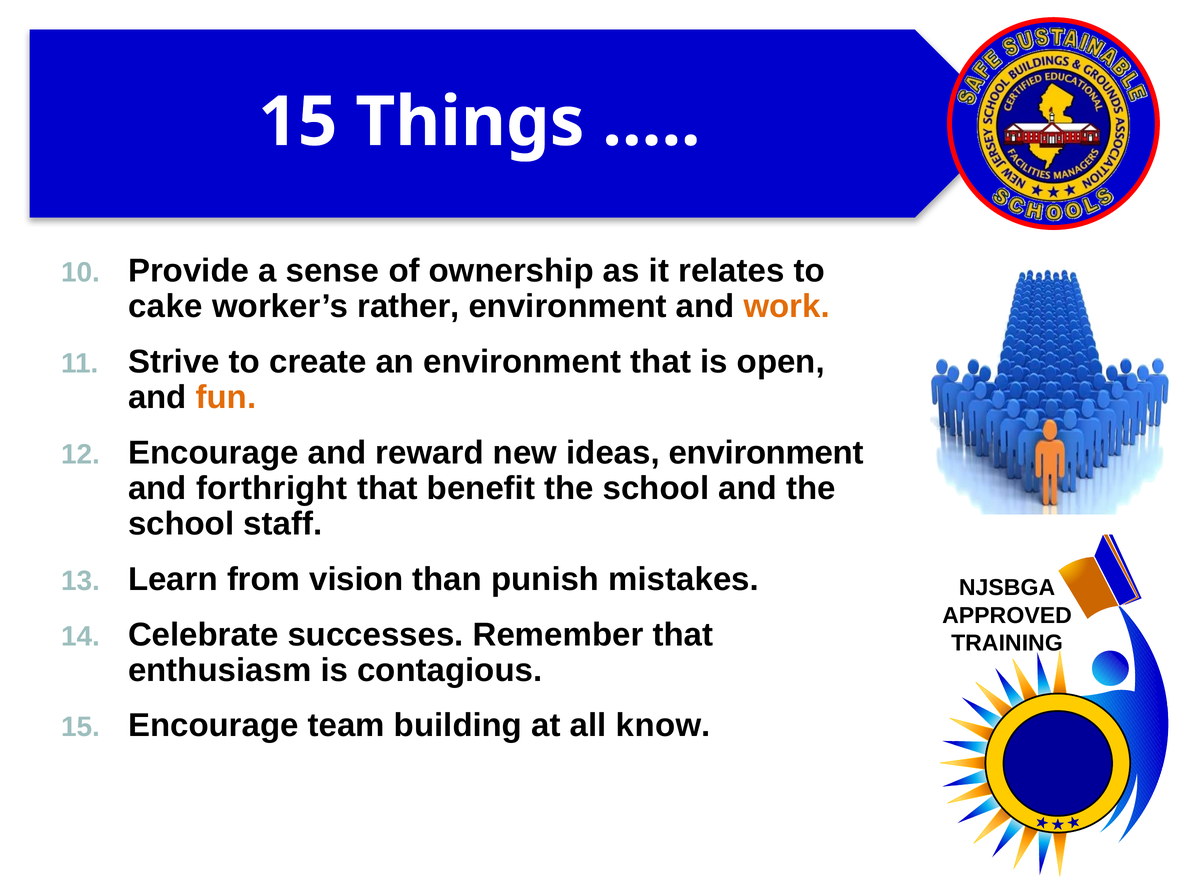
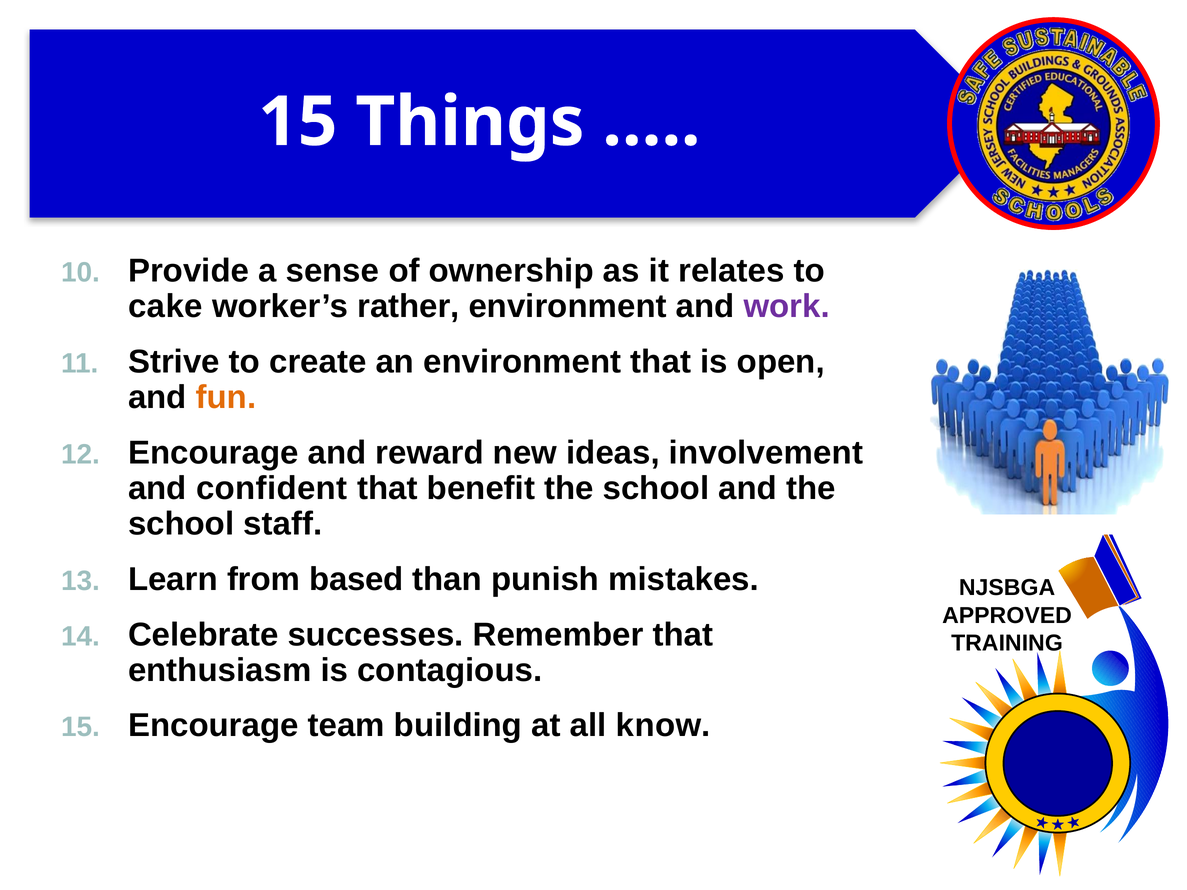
work colour: orange -> purple
ideas environment: environment -> involvement
forthright: forthright -> confident
vision: vision -> based
